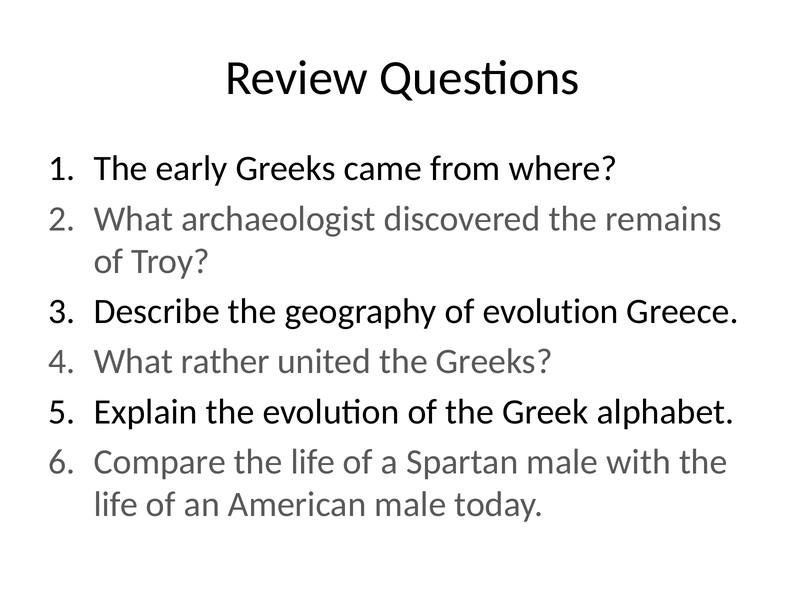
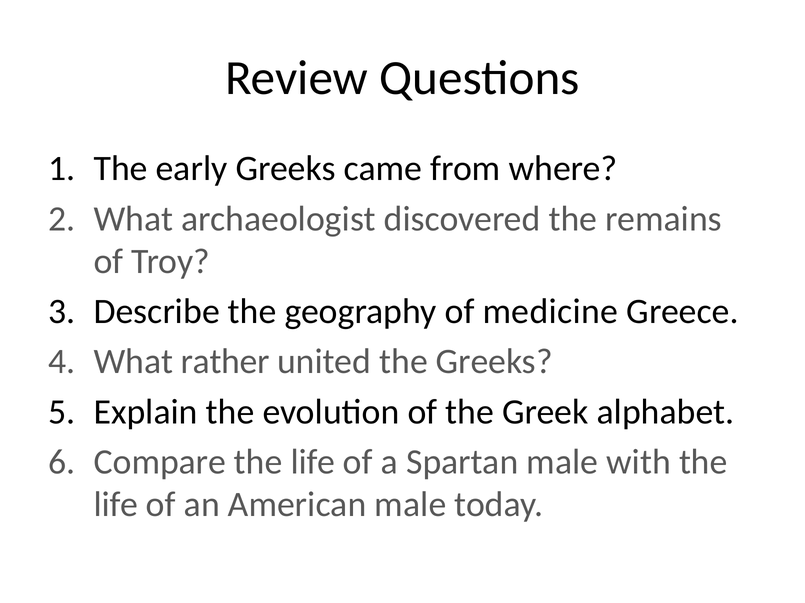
of evolution: evolution -> medicine
